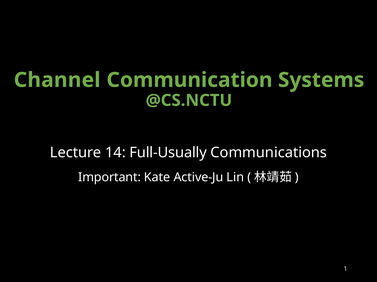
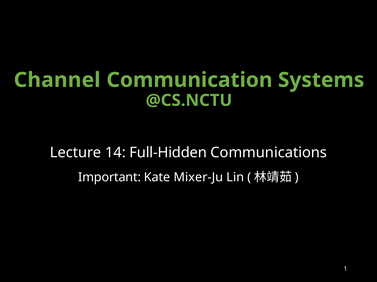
Full-Usually: Full-Usually -> Full-Hidden
Active-Ju: Active-Ju -> Mixer-Ju
